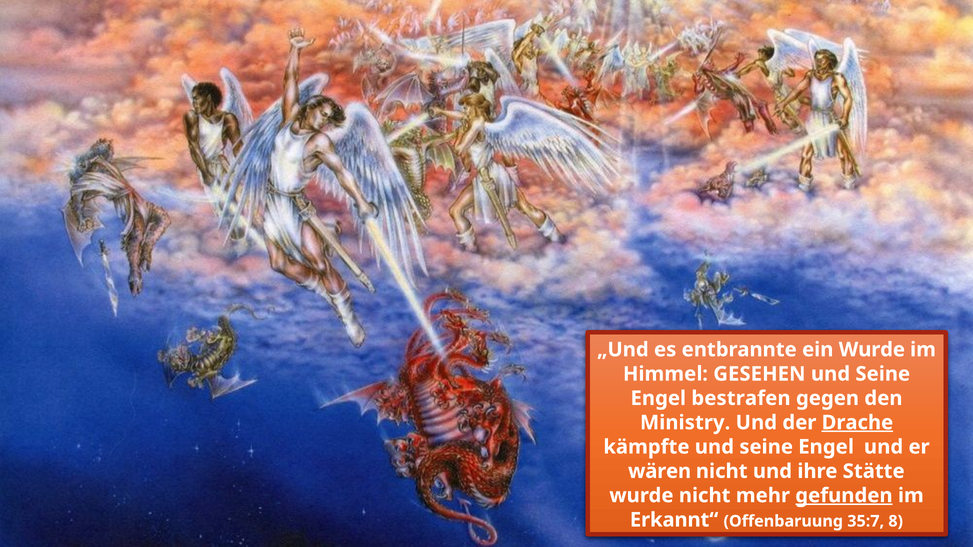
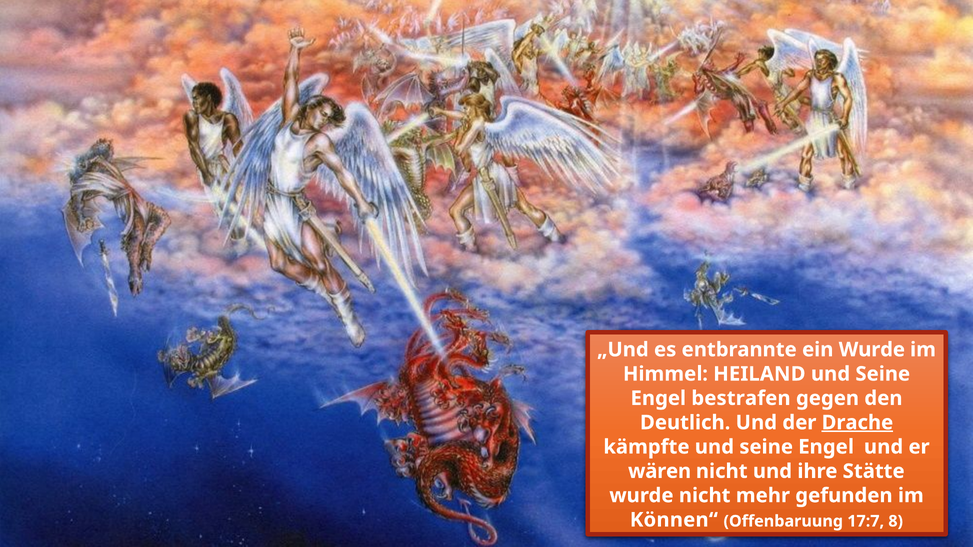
GESEHEN: GESEHEN -> HEILAND
Ministry: Ministry -> Deutlich
gefunden underline: present -> none
Erkannt“: Erkannt“ -> Können“
35:7: 35:7 -> 17:7
